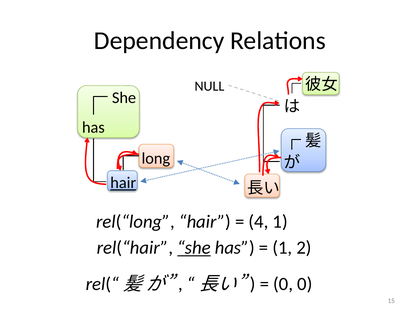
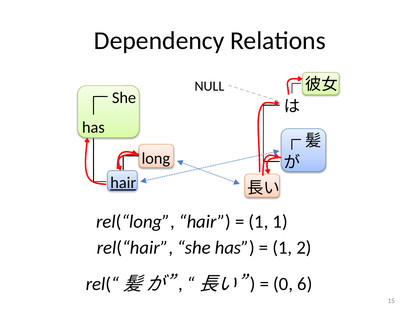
4 at (258, 222): 4 -> 1
she at (194, 248) underline: present -> none
0 0: 0 -> 6
